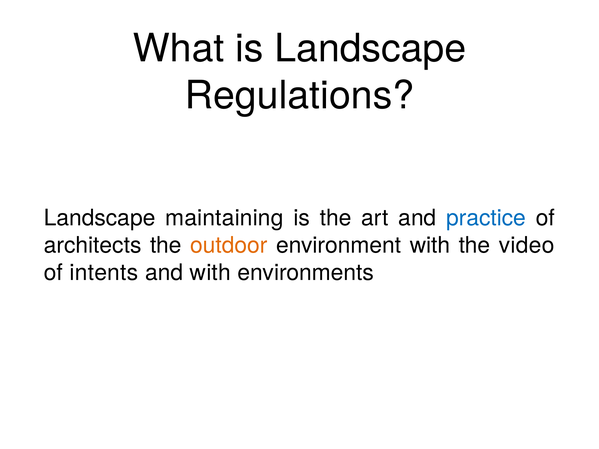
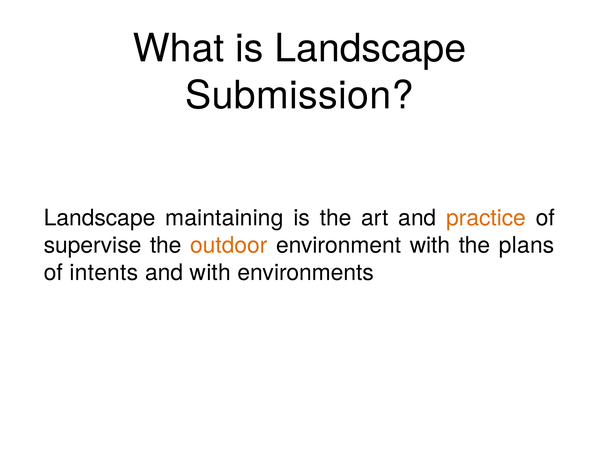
Regulations: Regulations -> Submission
practice colour: blue -> orange
architects: architects -> supervise
video: video -> plans
